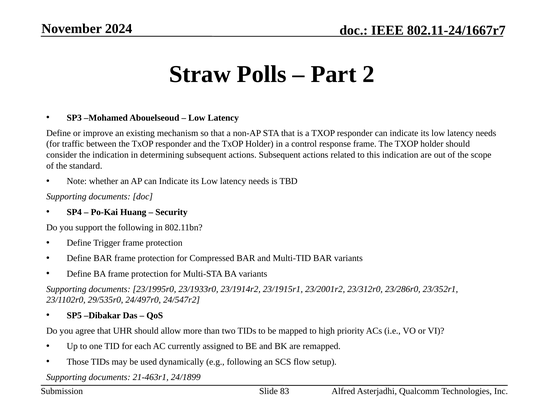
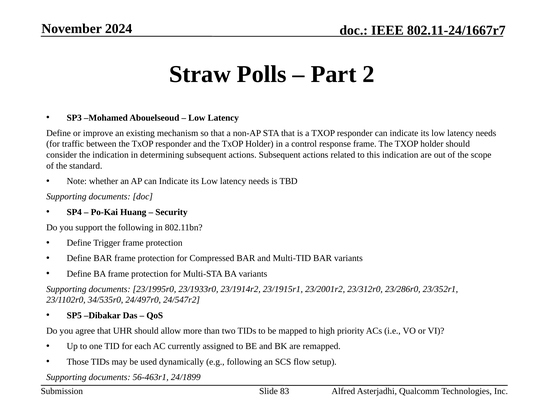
29/535r0: 29/535r0 -> 34/535r0
21-463r1: 21-463r1 -> 56-463r1
